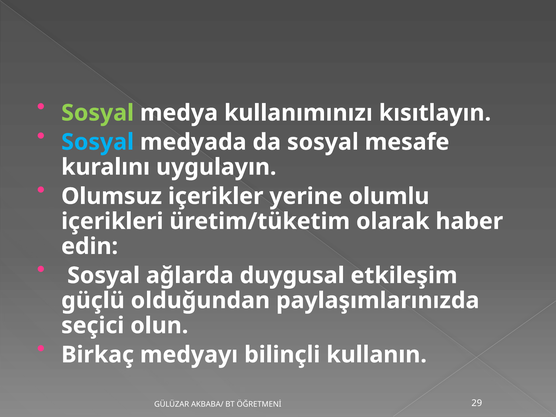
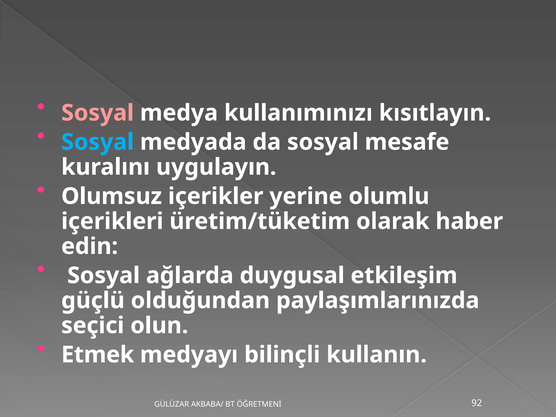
Sosyal at (98, 113) colour: light green -> pink
Birkaç: Birkaç -> Etmek
29: 29 -> 92
